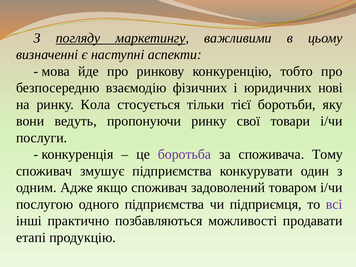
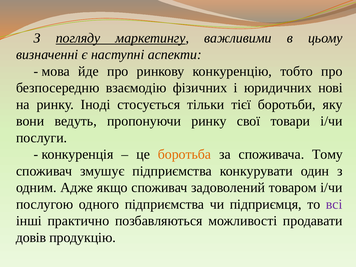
Кола: Кола -> Іноді
боротьба colour: purple -> orange
етапі: етапі -> довів
